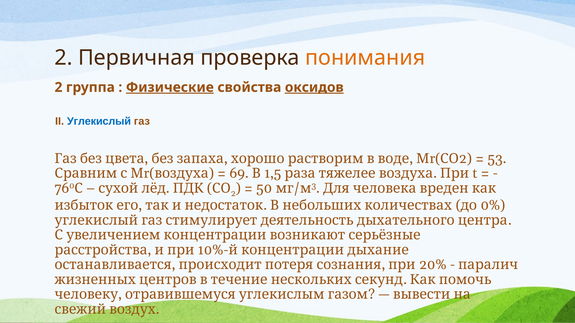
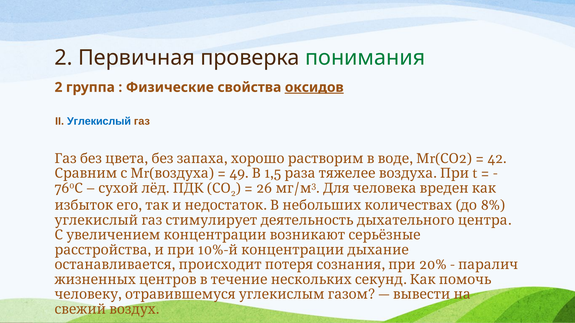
понимания colour: orange -> green
Физические underline: present -> none
53: 53 -> 42
69: 69 -> 49
50: 50 -> 26
0%: 0% -> 8%
